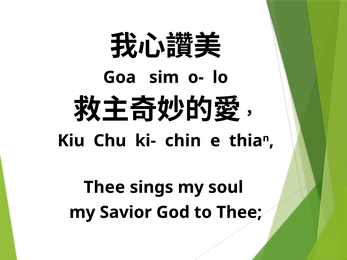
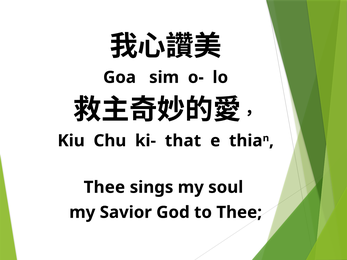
chin: chin -> that
